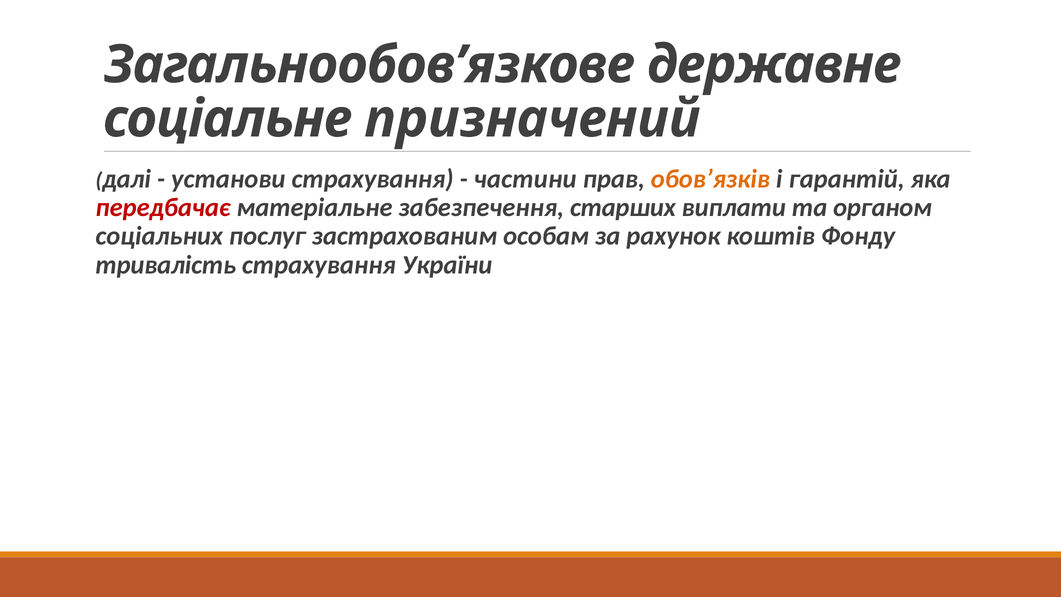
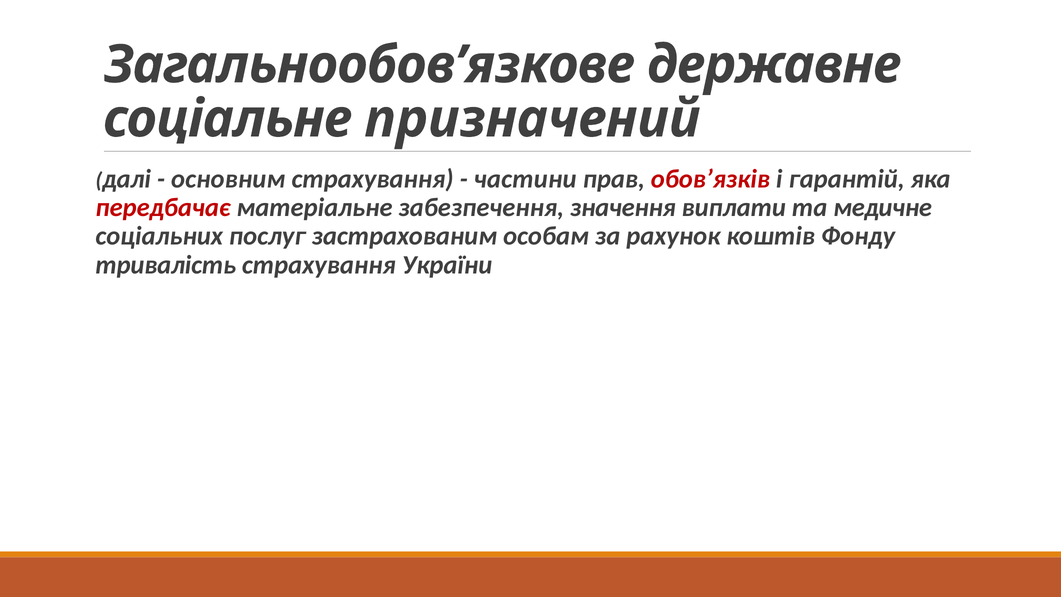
установи: установи -> основним
обов’язків colour: orange -> red
старших: старших -> значення
органом: органом -> медичне
